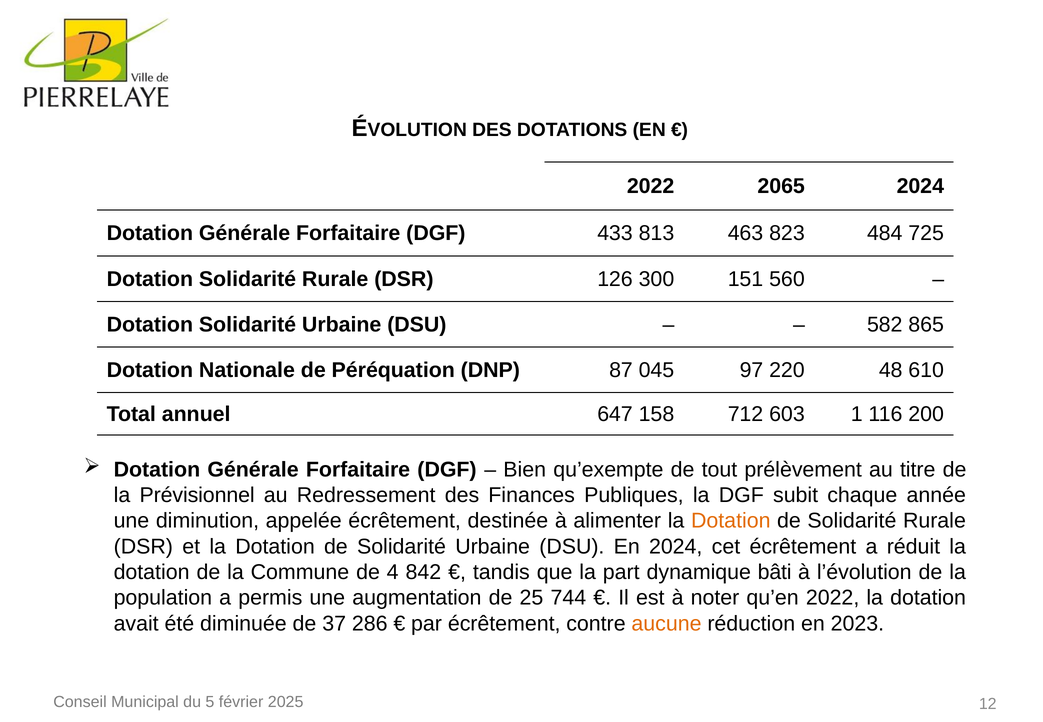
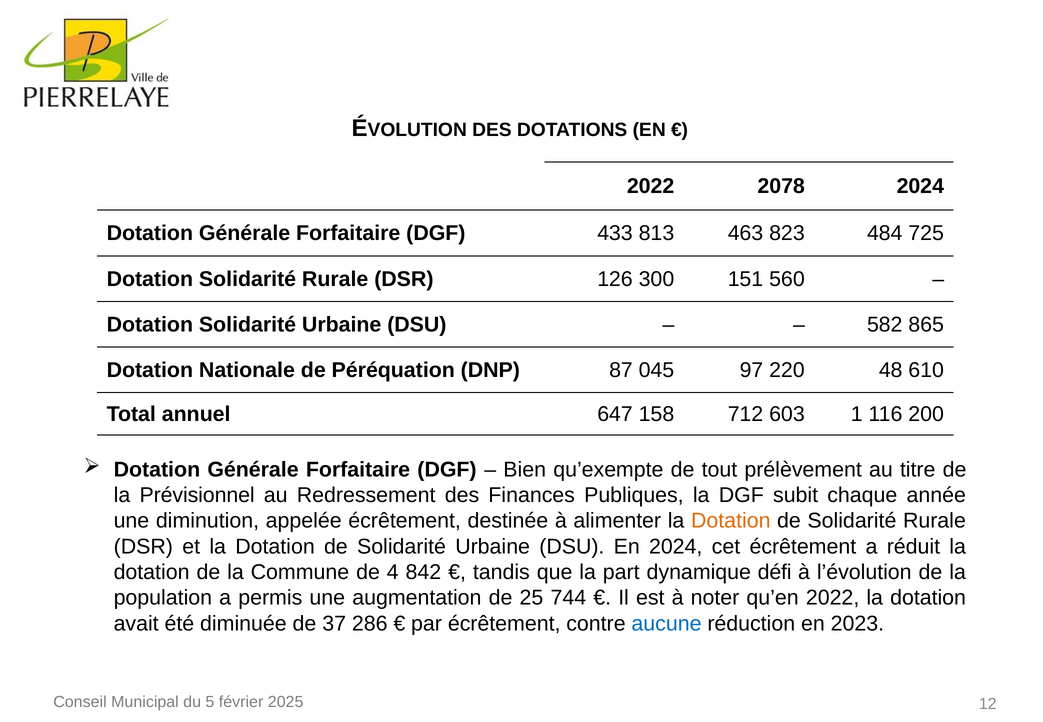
2065: 2065 -> 2078
bâti: bâti -> défi
aucune colour: orange -> blue
